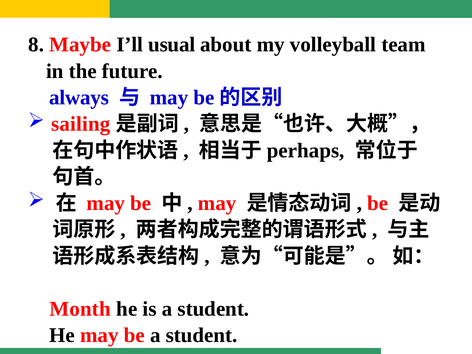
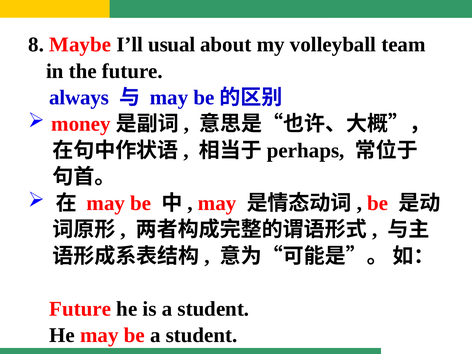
sailing: sailing -> money
Month at (80, 309): Month -> Future
